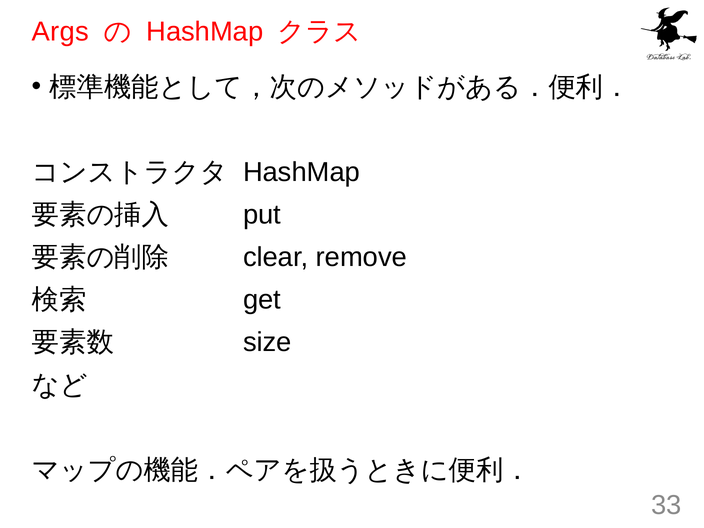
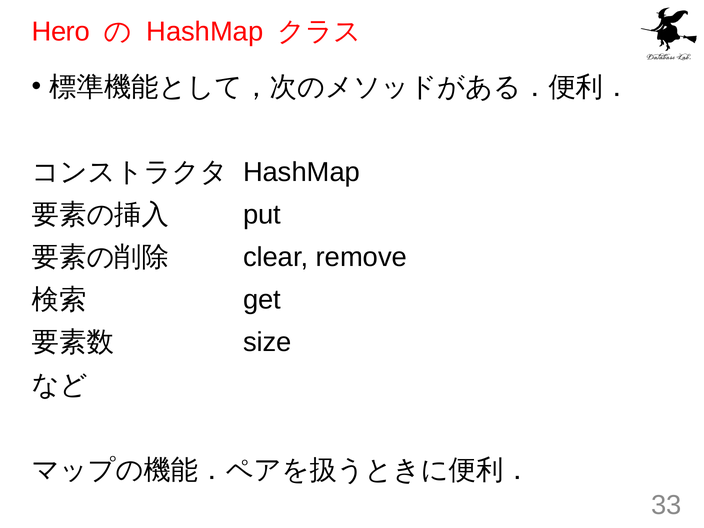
Args: Args -> Hero
